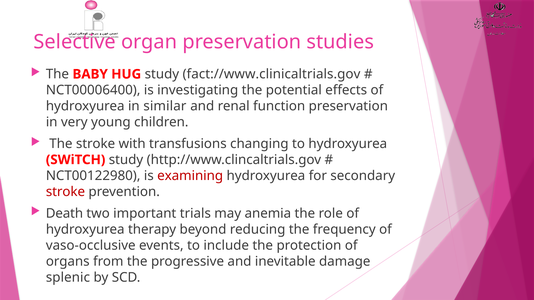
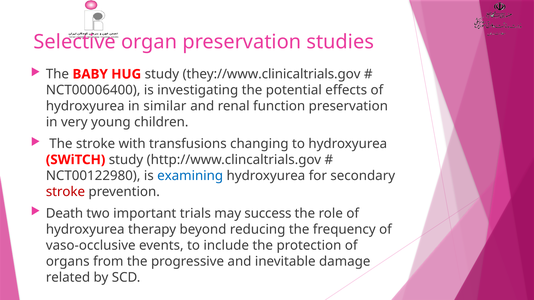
fact://www.clinicaltrials.gov: fact://www.clinicaltrials.gov -> they://www.clinicaltrials.gov
examining colour: red -> blue
anemia: anemia -> success
splenic: splenic -> related
